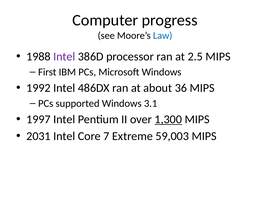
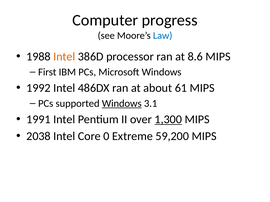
Intel at (64, 57) colour: purple -> orange
2.5: 2.5 -> 8.6
36: 36 -> 61
Windows at (122, 104) underline: none -> present
1997: 1997 -> 1991
2031: 2031 -> 2038
7: 7 -> 0
59,003: 59,003 -> 59,200
